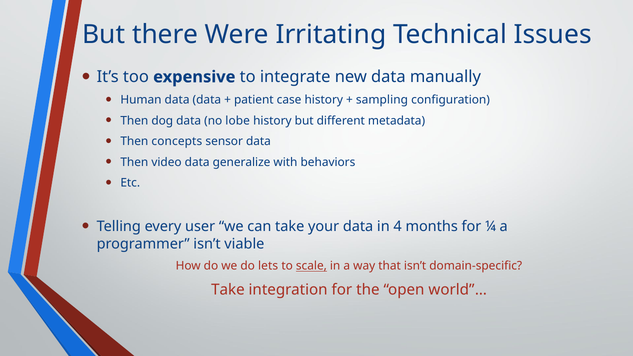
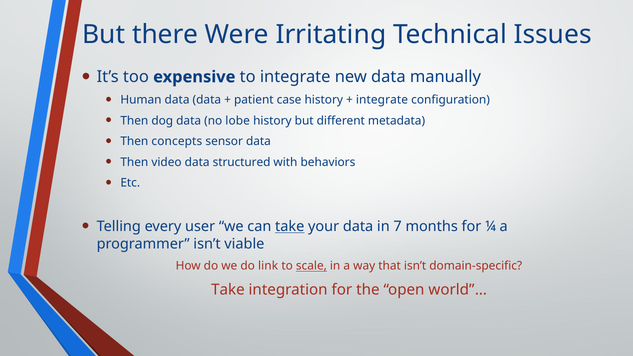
sampling at (382, 100): sampling -> integrate
generalize: generalize -> structured
take at (290, 227) underline: none -> present
4: 4 -> 7
lets: lets -> link
